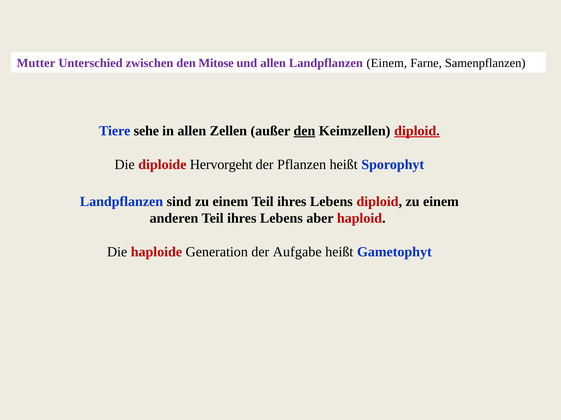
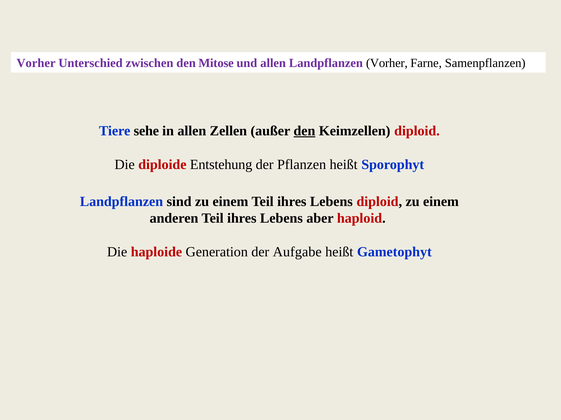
Mutter at (36, 63): Mutter -> Vorher
Landpflanzen Einem: Einem -> Vorher
diploid at (417, 131) underline: present -> none
Hervorgeht: Hervorgeht -> Entstehung
